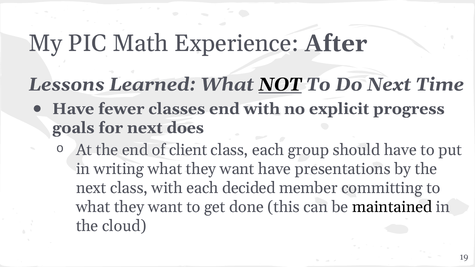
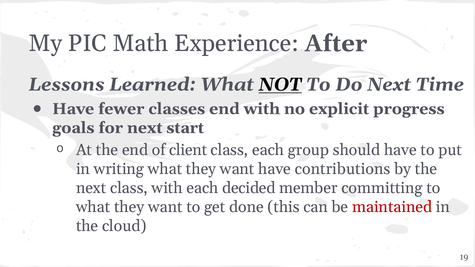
does: does -> start
presentations: presentations -> contributions
maintained colour: black -> red
